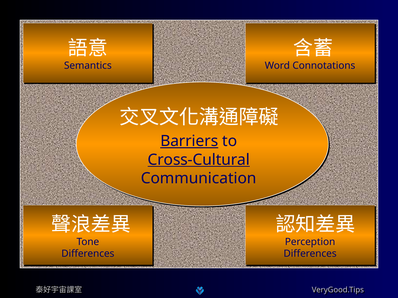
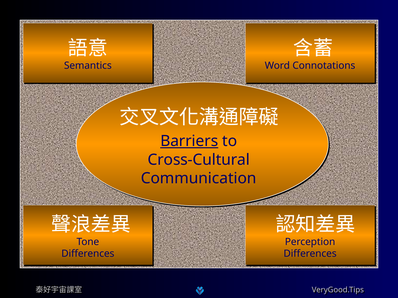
Cross-Cultural underline: present -> none
